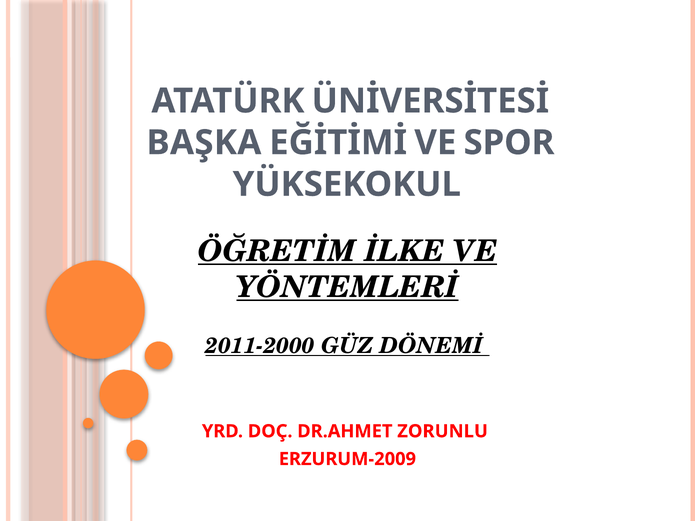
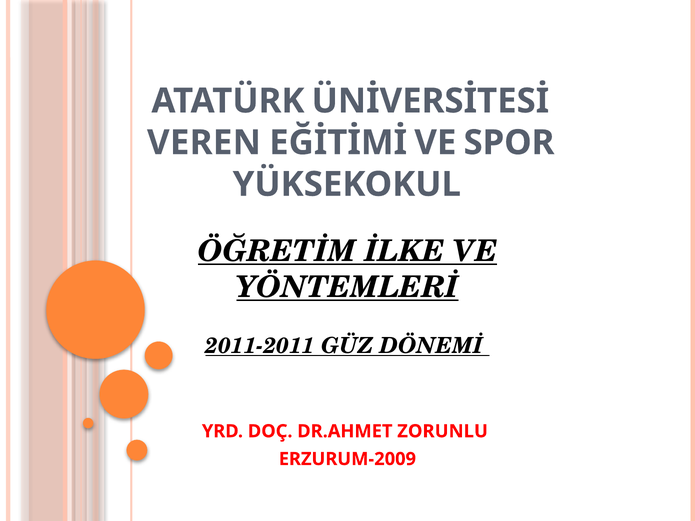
BAŞKA: BAŞKA -> VEREN
2011-2000: 2011-2000 -> 2011-2011
